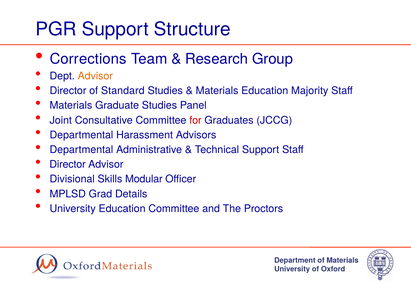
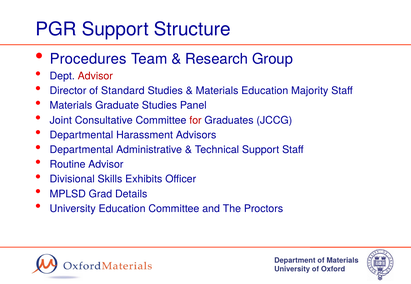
Corrections: Corrections -> Procedures
Advisor at (95, 76) colour: orange -> red
Director at (68, 165): Director -> Routine
Modular: Modular -> Exhibits
